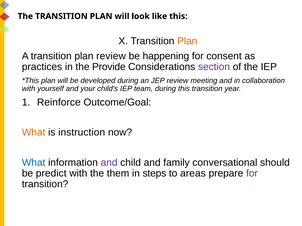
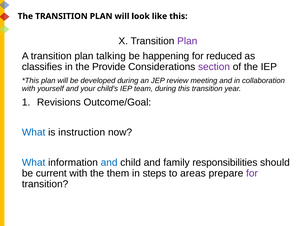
Plan at (187, 41) colour: orange -> purple
plan review: review -> talking
consent: consent -> reduced
practices: practices -> classifies
Reinforce: Reinforce -> Revisions
What at (34, 133) colour: orange -> blue
and at (109, 163) colour: purple -> blue
conversational: conversational -> responsibilities
predict: predict -> current
